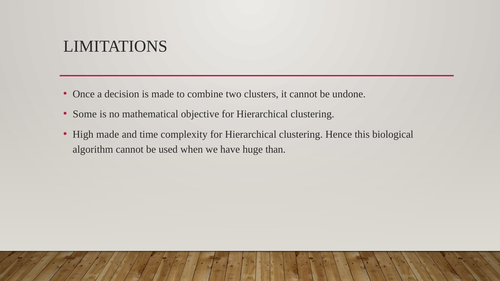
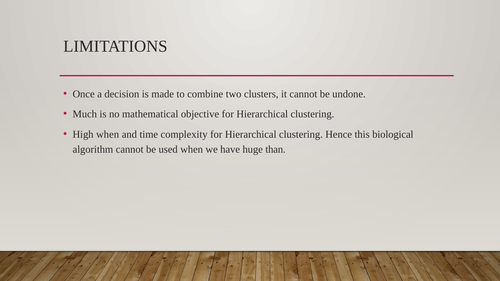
Some: Some -> Much
High made: made -> when
